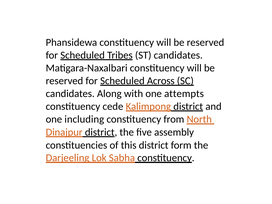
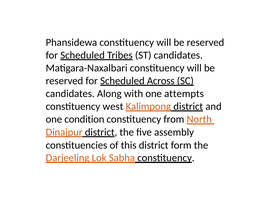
cede: cede -> west
including: including -> condition
